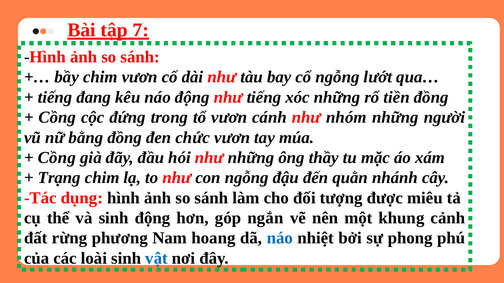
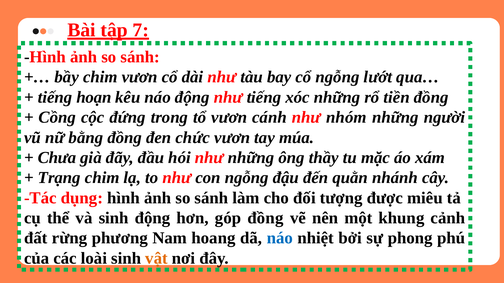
đang: đang -> hoạn
Cồng at (57, 158): Cồng -> Chưa
góp ngắn: ngắn -> đồng
vật colour: blue -> orange
